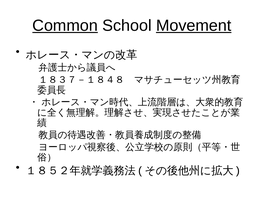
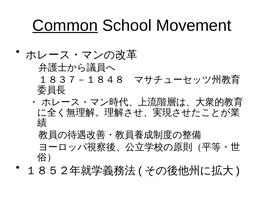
Movement underline: present -> none
